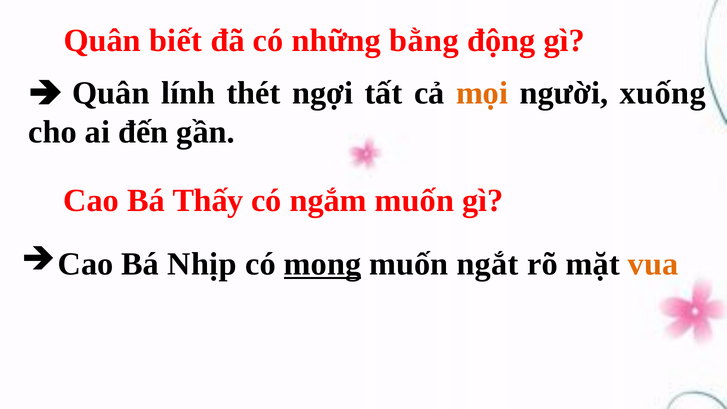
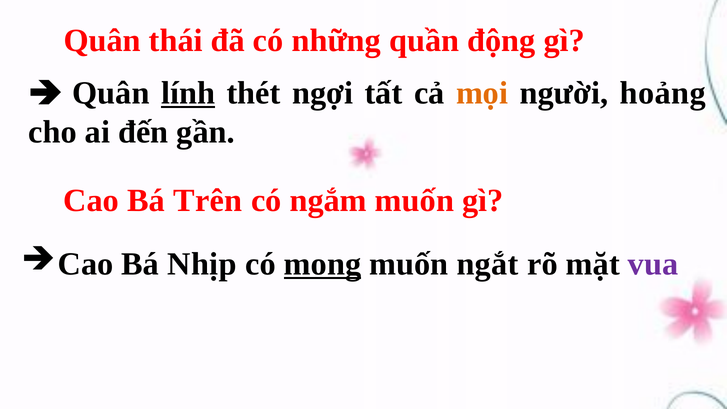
biết: biết -> thái
bằng: bằng -> quần
lính underline: none -> present
xuống: xuống -> hoảng
Thấy: Thấy -> Trên
vua colour: orange -> purple
